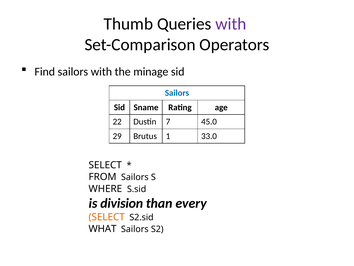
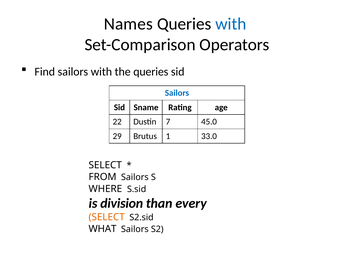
Thumb: Thumb -> Names
with at (231, 24) colour: purple -> blue
the minage: minage -> queries
